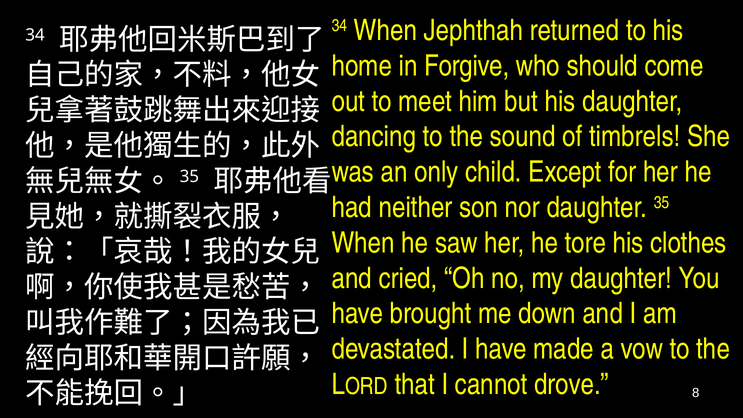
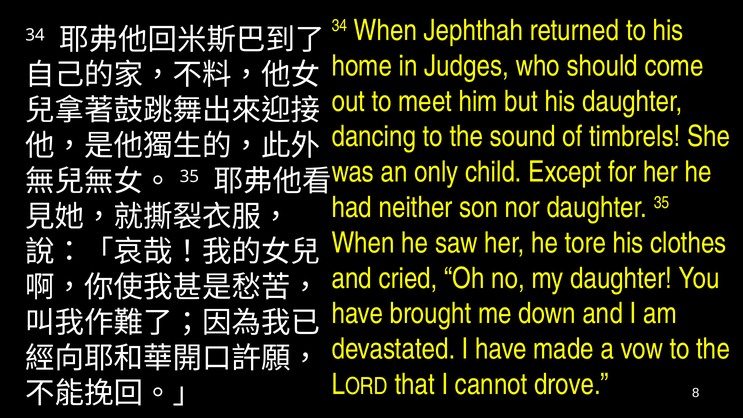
Forgive: Forgive -> Judges
